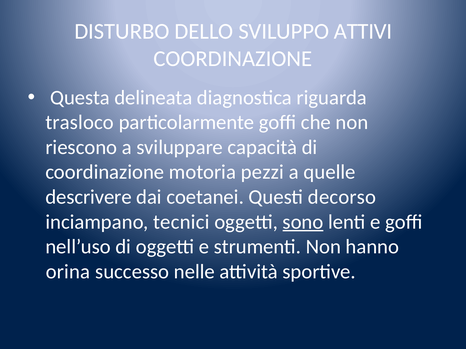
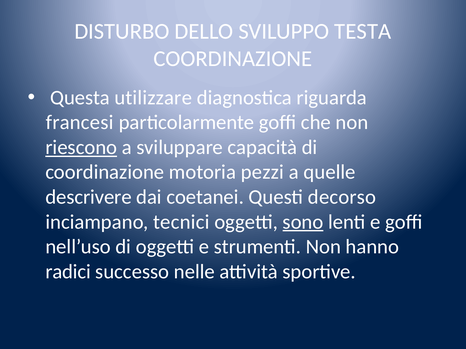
ATTIVI: ATTIVI -> TESTA
delineata: delineata -> utilizzare
trasloco: trasloco -> francesi
riescono underline: none -> present
orina: orina -> radici
